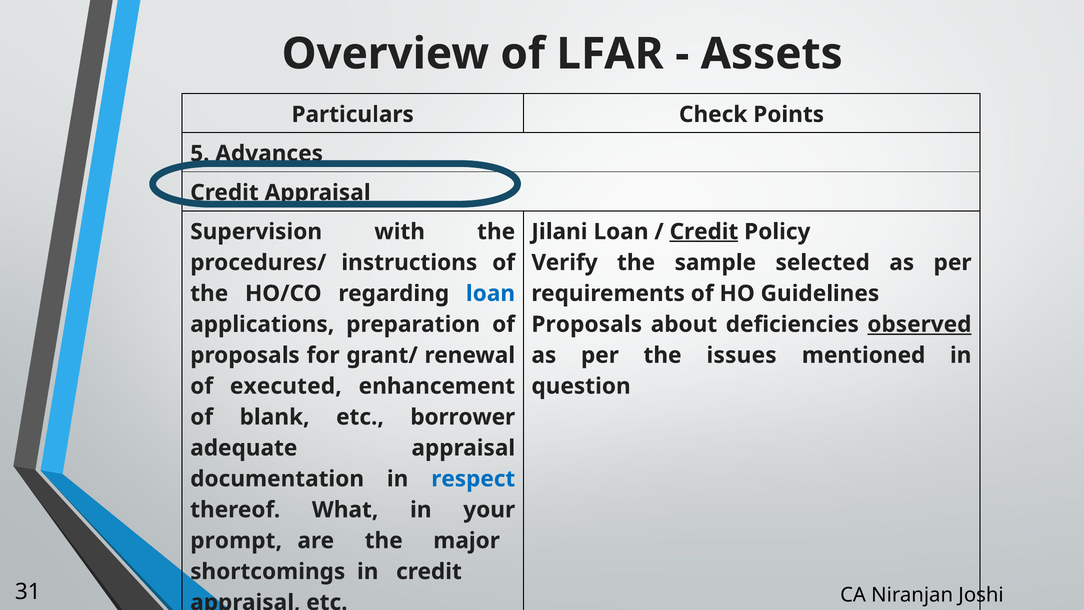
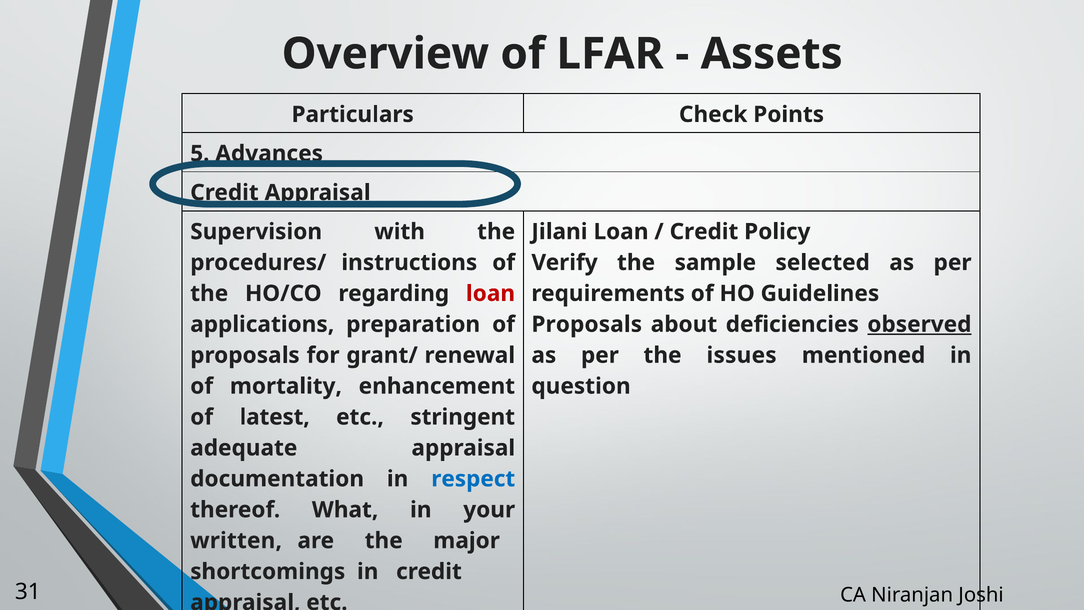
Credit at (704, 232) underline: present -> none
loan at (491, 293) colour: blue -> red
executed: executed -> mortality
blank: blank -> latest
borrower: borrower -> stringent
prompt: prompt -> written
